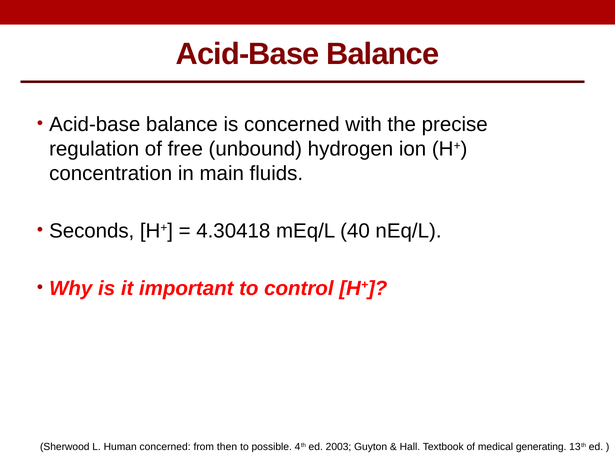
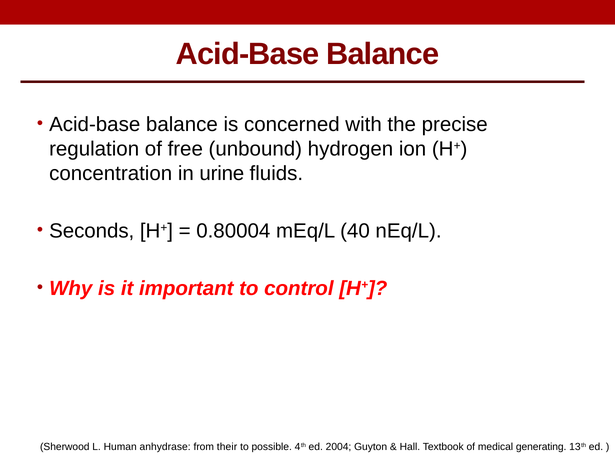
main: main -> urine
4.30418: 4.30418 -> 0.80004
Human concerned: concerned -> anhydrase
then: then -> their
2003: 2003 -> 2004
